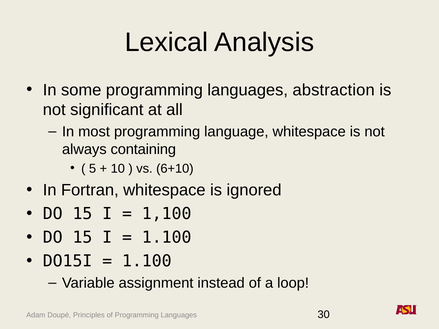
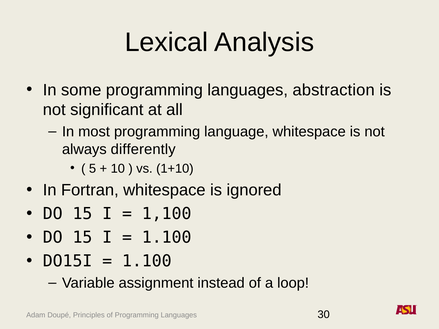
containing: containing -> differently
6+10: 6+10 -> 1+10
